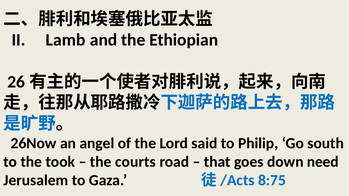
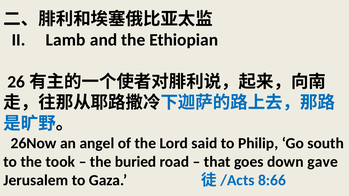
courts: courts -> buried
need: need -> gave
8:75: 8:75 -> 8:66
